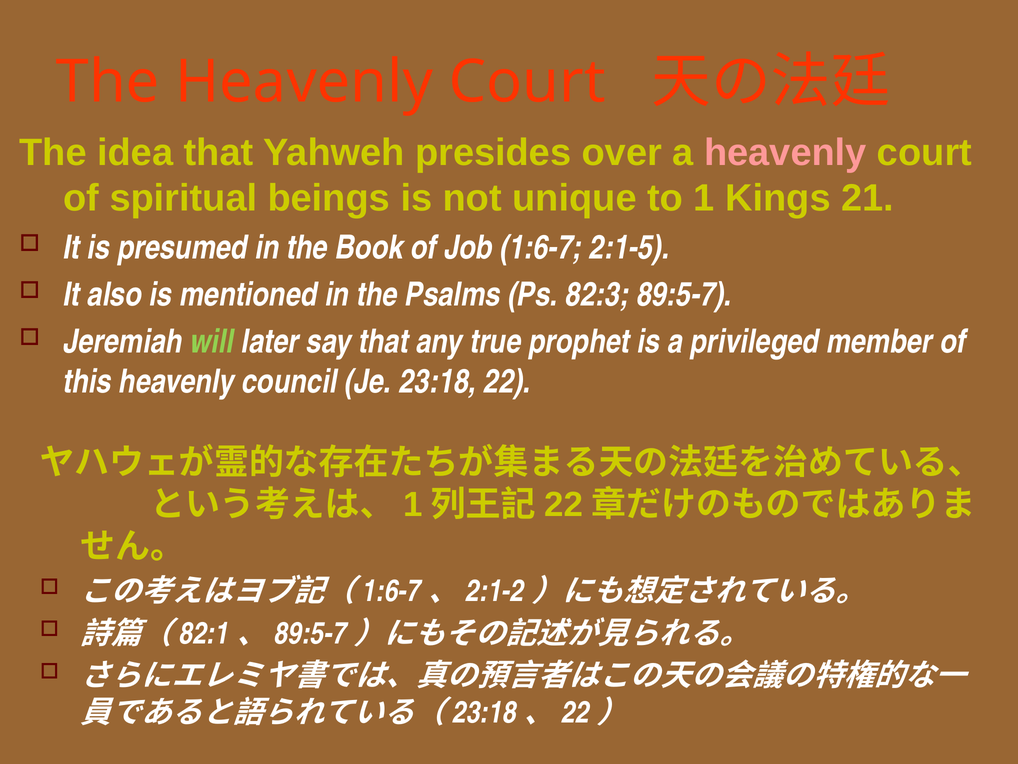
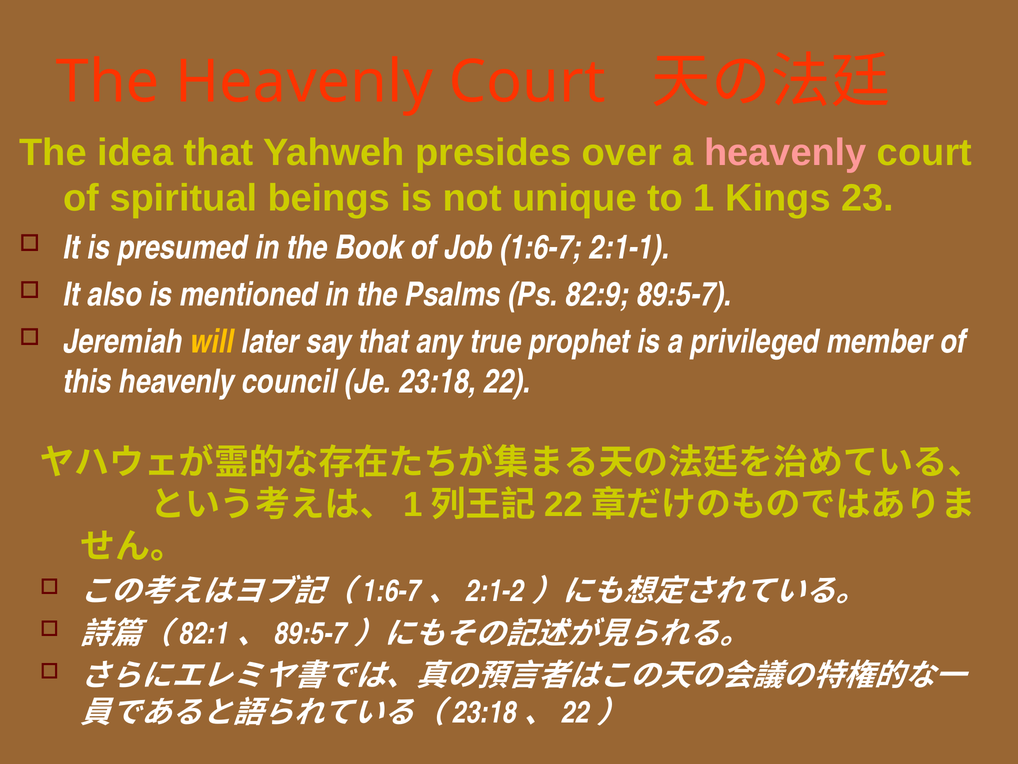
21: 21 -> 23
2:1-5: 2:1-5 -> 2:1-1
82:3: 82:3 -> 82:9
will colour: light green -> yellow
